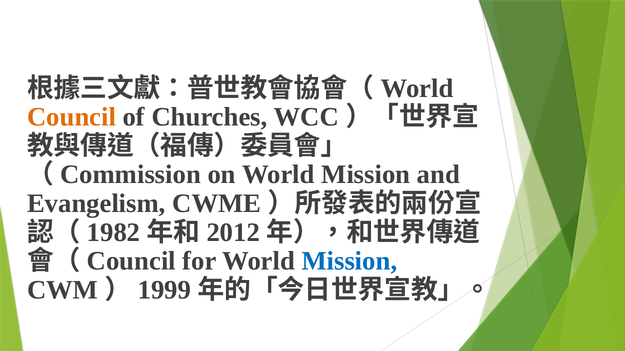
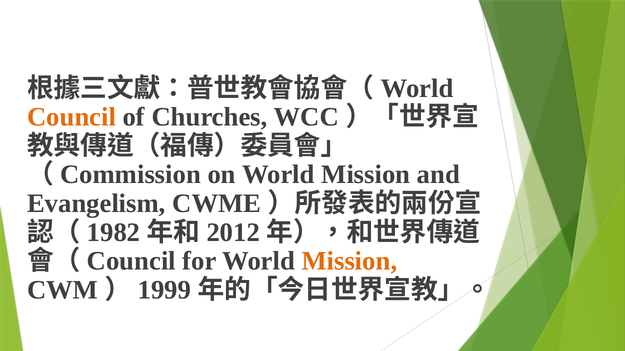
Mission at (349, 261) colour: blue -> orange
